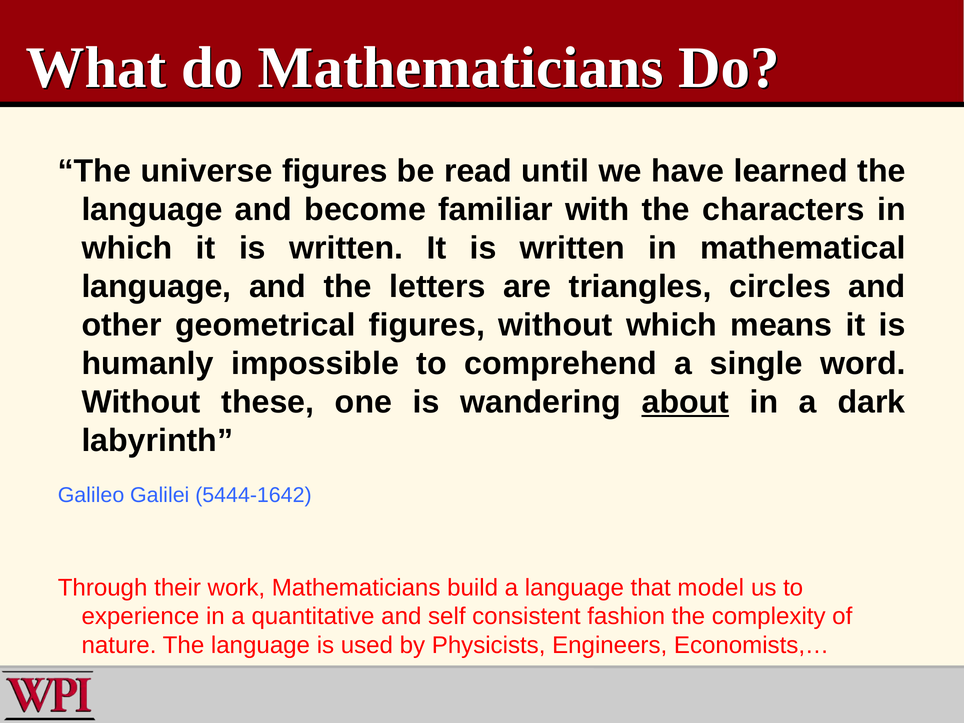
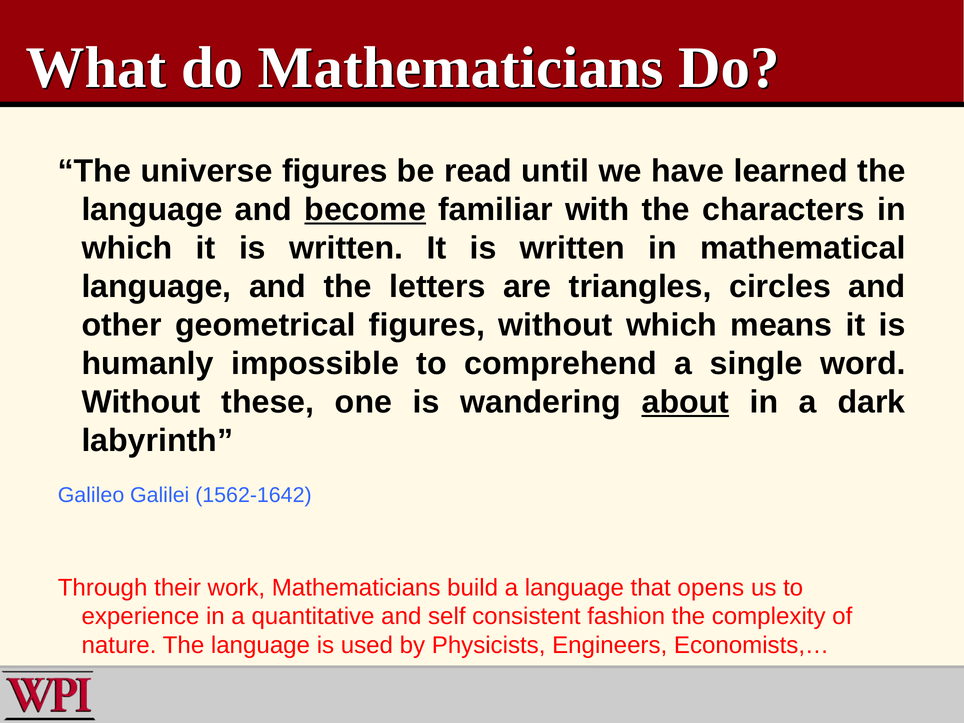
become underline: none -> present
5444-1642: 5444-1642 -> 1562-1642
model: model -> opens
